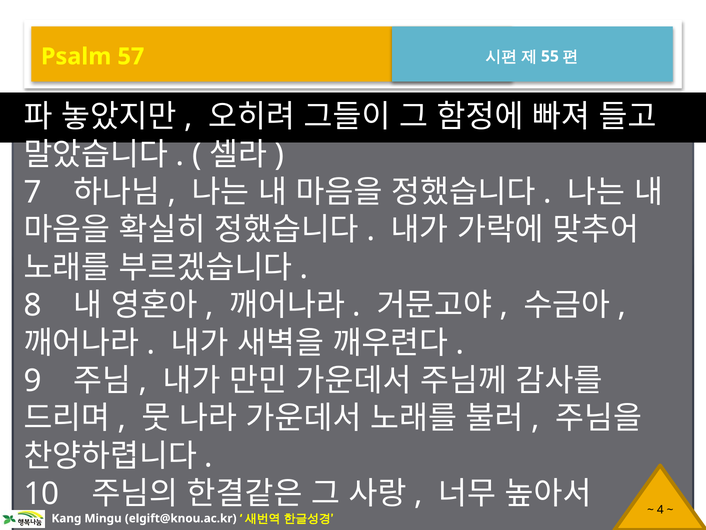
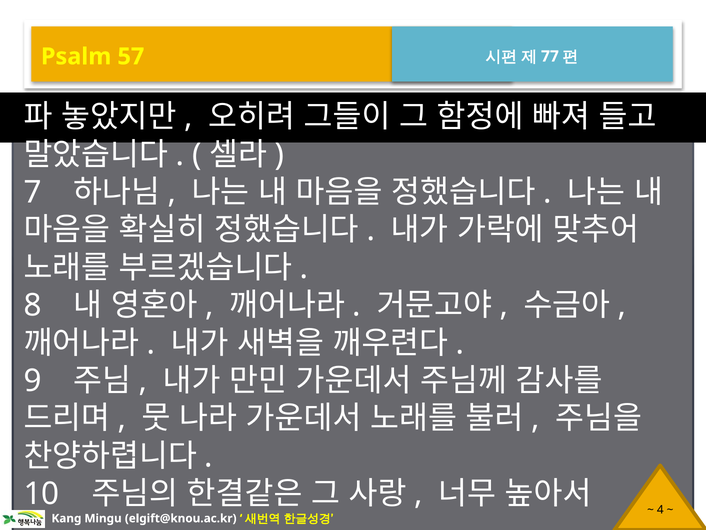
55: 55 -> 77
